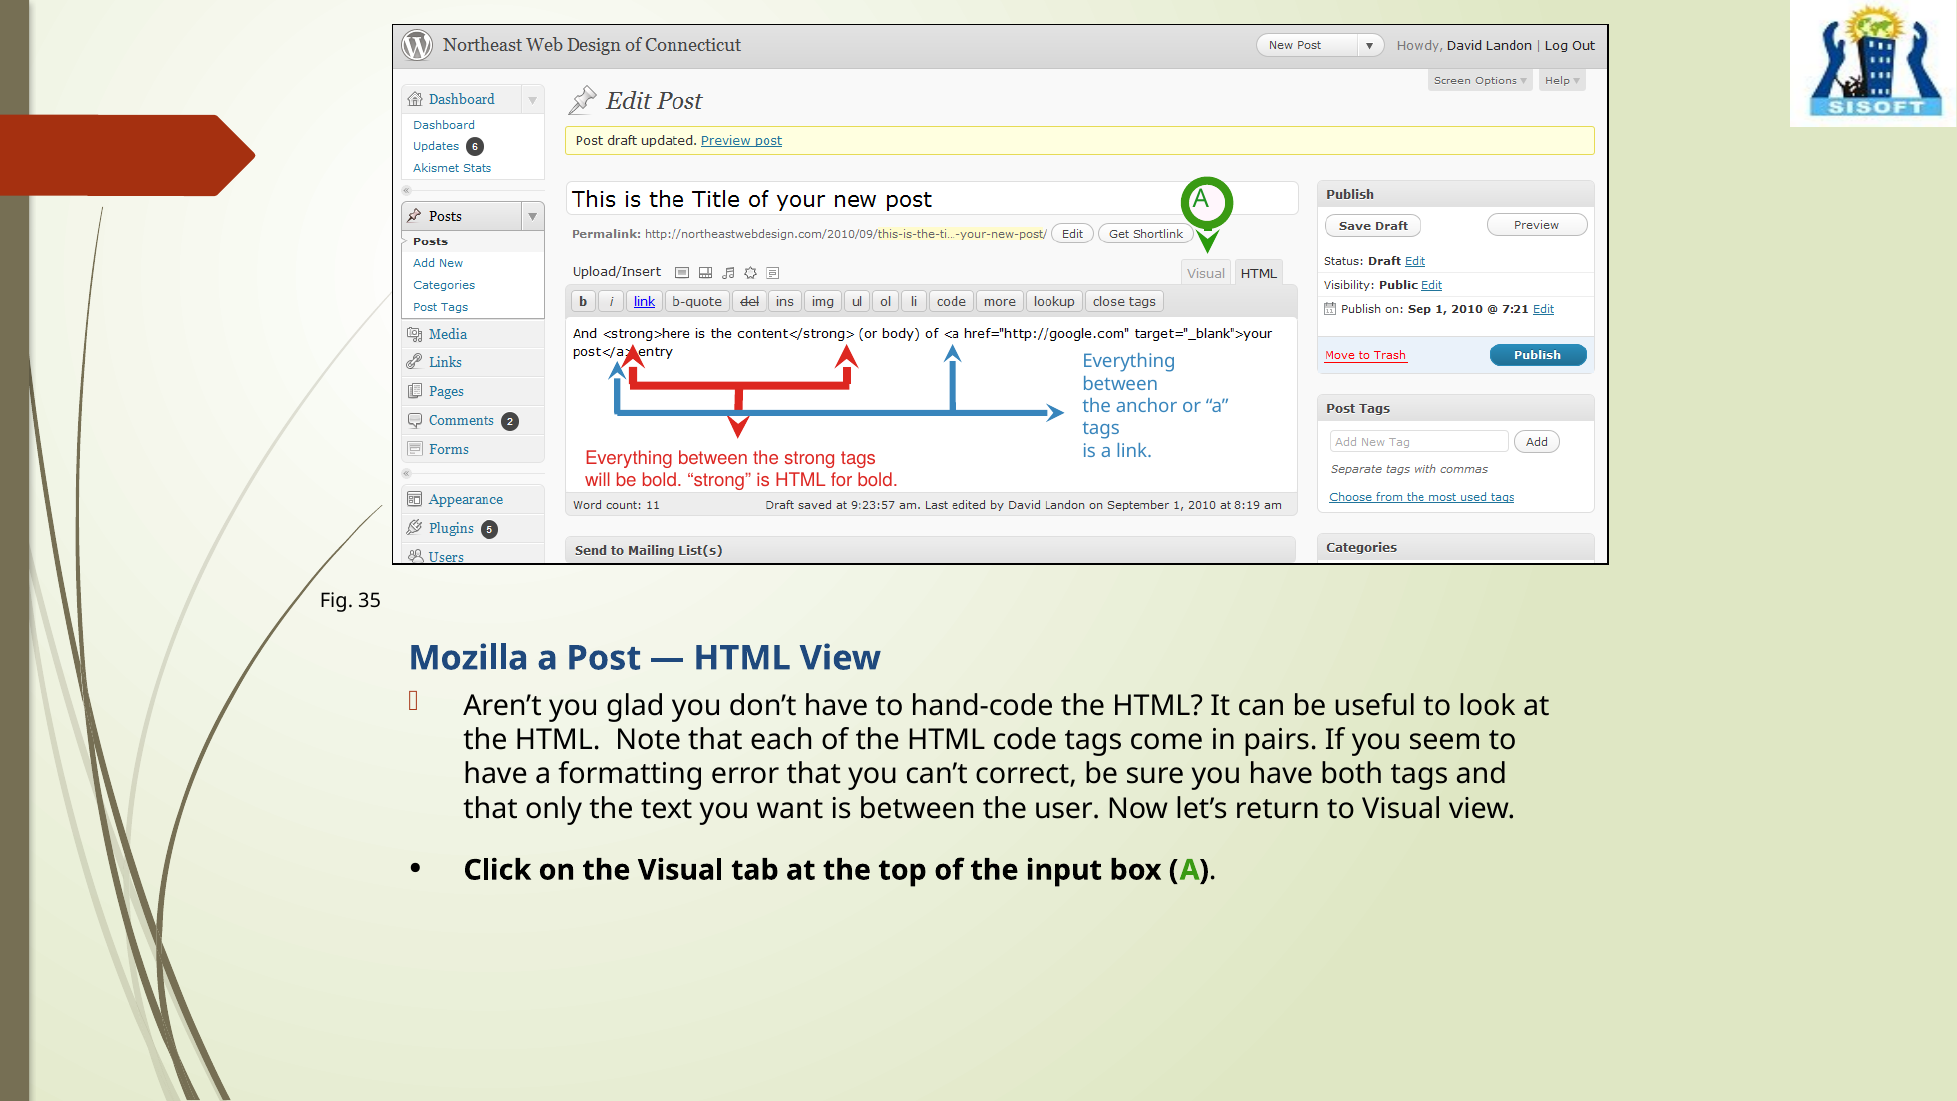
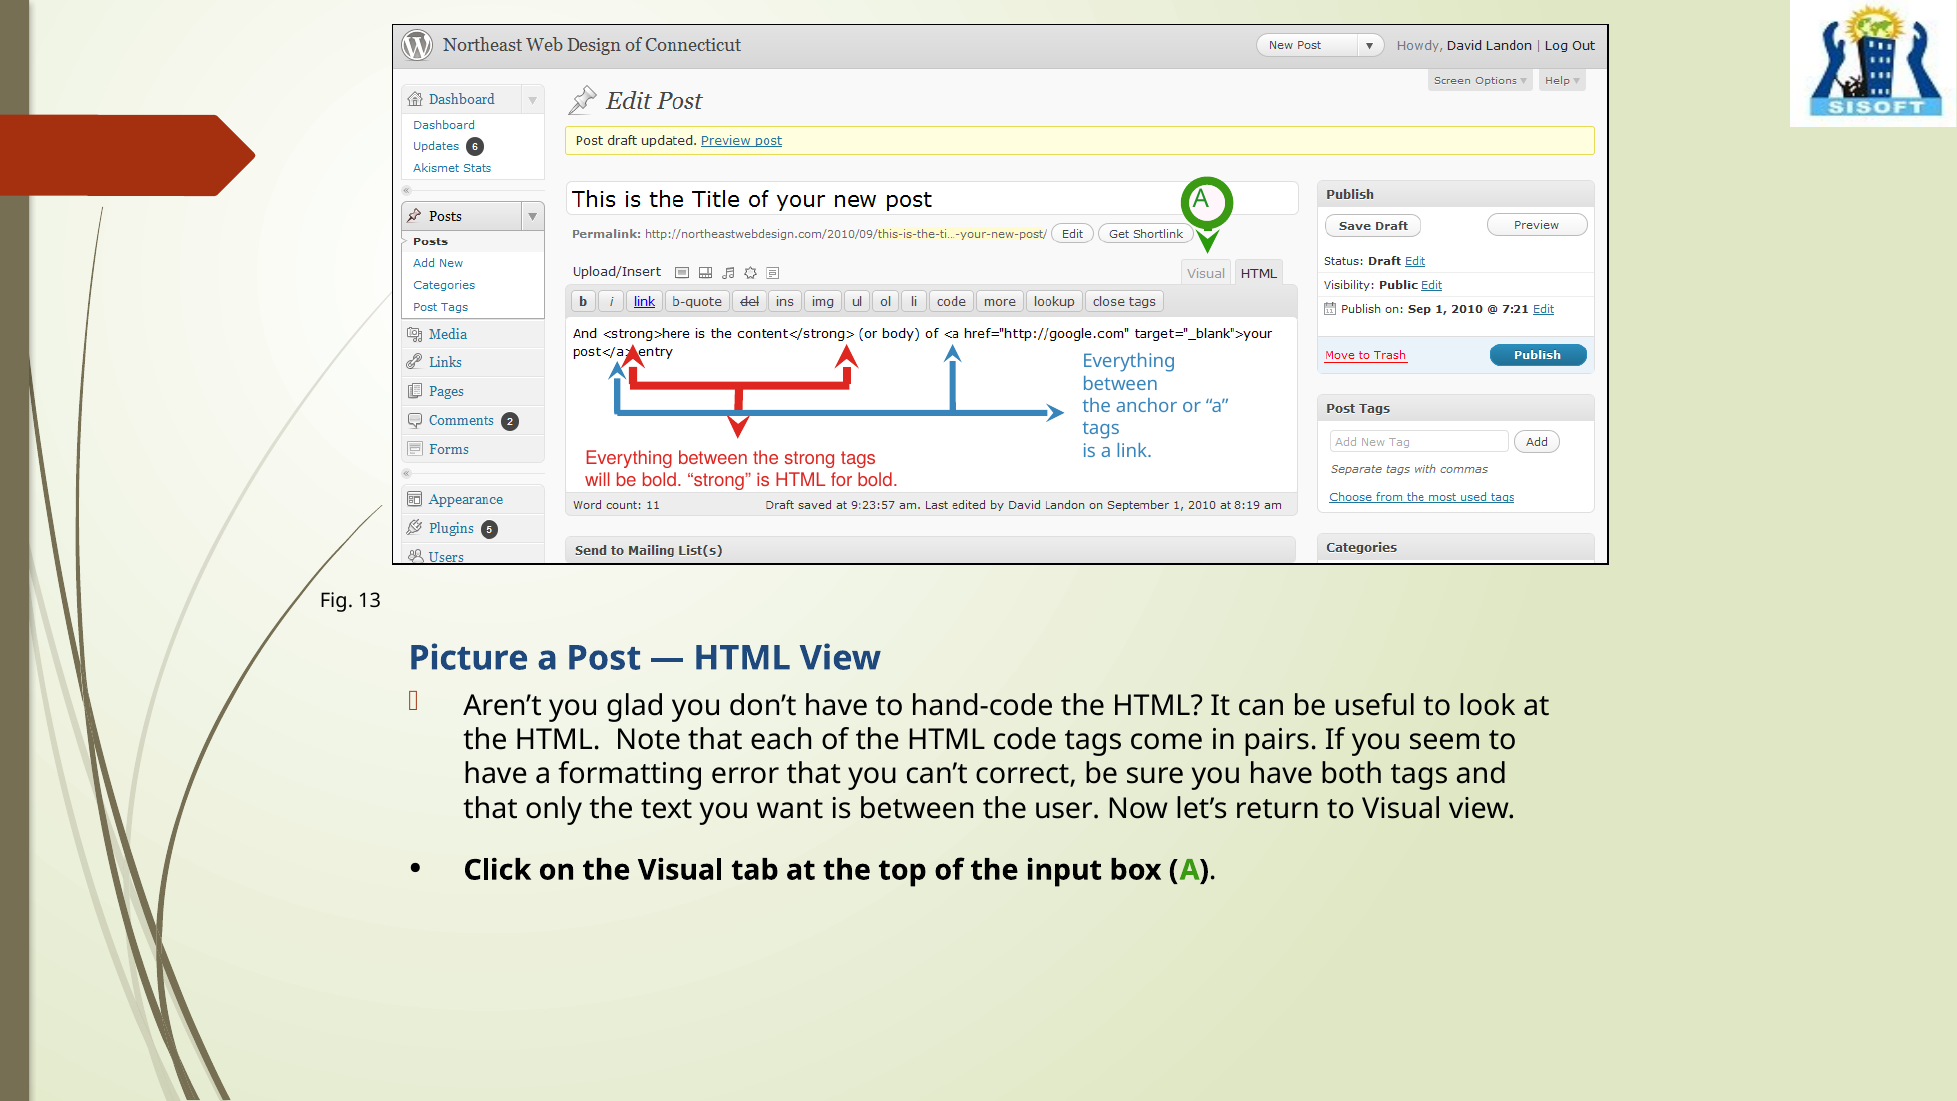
35: 35 -> 13
Mozilla: Mozilla -> Picture
